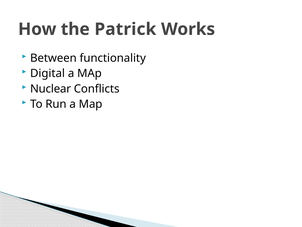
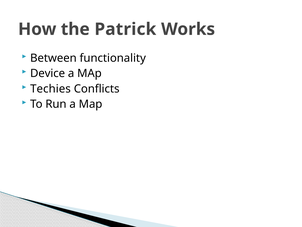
Digital: Digital -> Device
Nuclear: Nuclear -> Techies
